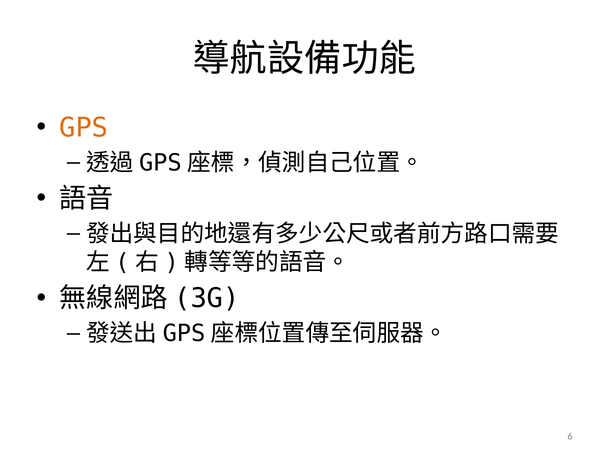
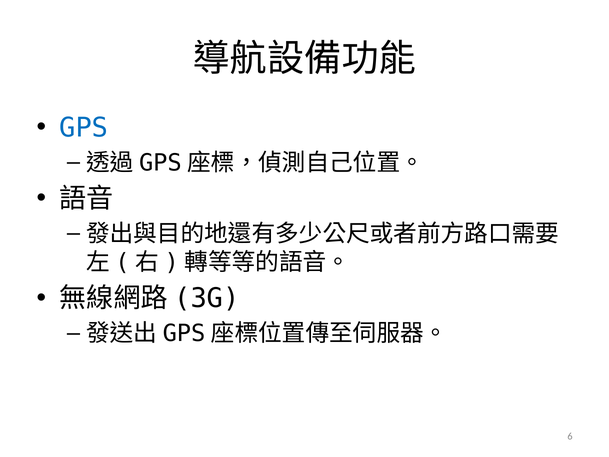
GPS colour: orange -> blue
